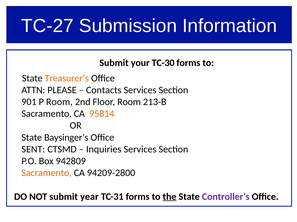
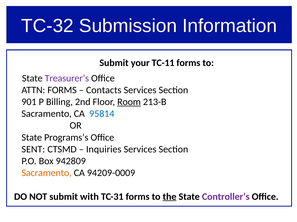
TC-27: TC-27 -> TC-32
TC-30: TC-30 -> TC-11
Treasurer’s colour: orange -> purple
ATTN PLEASE: PLEASE -> FORMS
P Room: Room -> Billing
Room at (129, 102) underline: none -> present
95814 colour: orange -> blue
Baysinger’s: Baysinger’s -> Programs’s
94209-2800: 94209-2800 -> 94209-0009
year: year -> with
